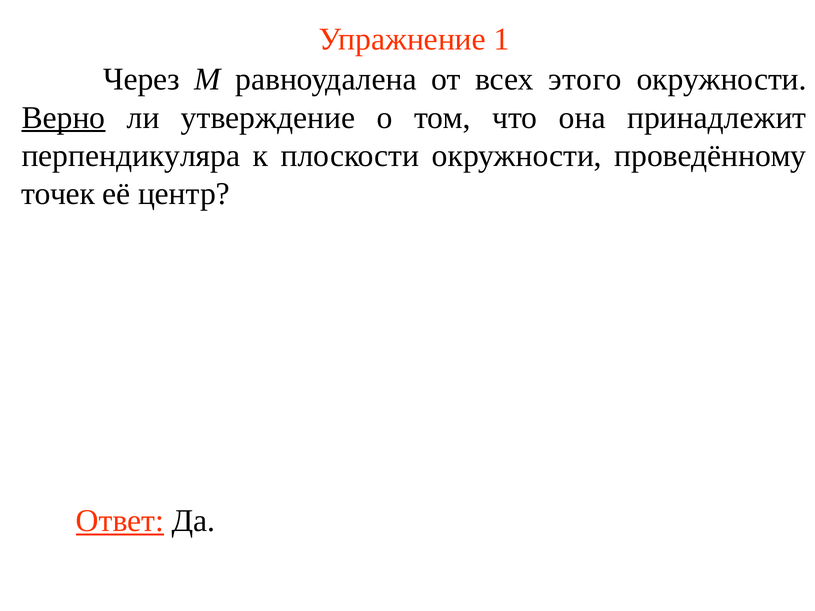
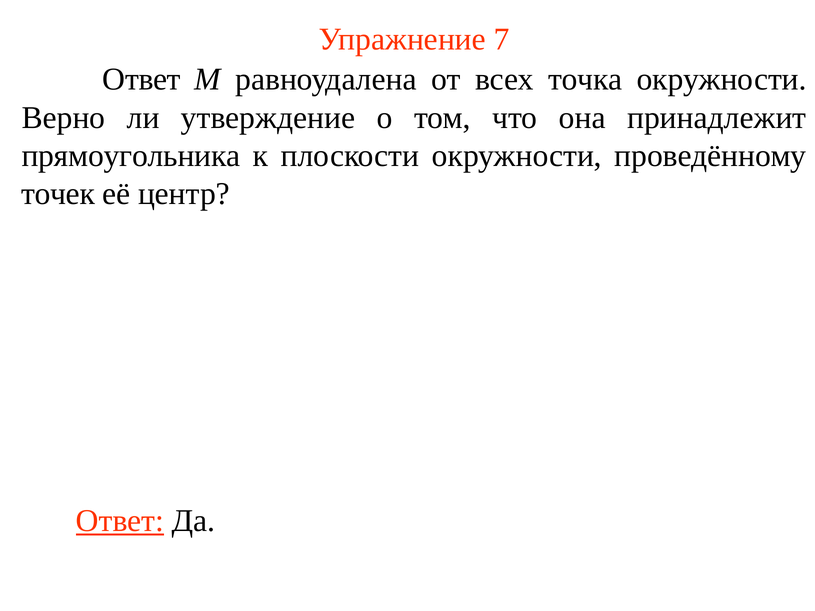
1: 1 -> 7
Через at (142, 80): Через -> Ответ
этого: этого -> точка
Верно underline: present -> none
перпендикуляра: перпендикуляра -> прямоугольника
